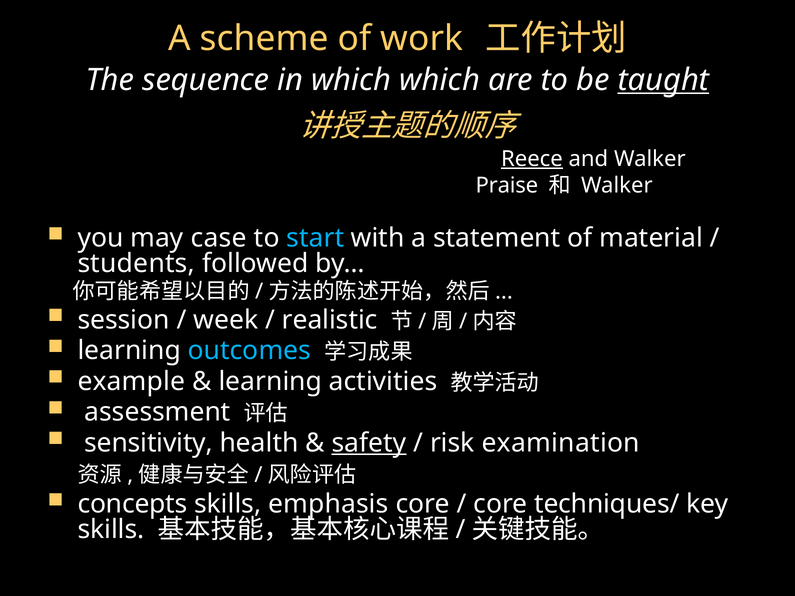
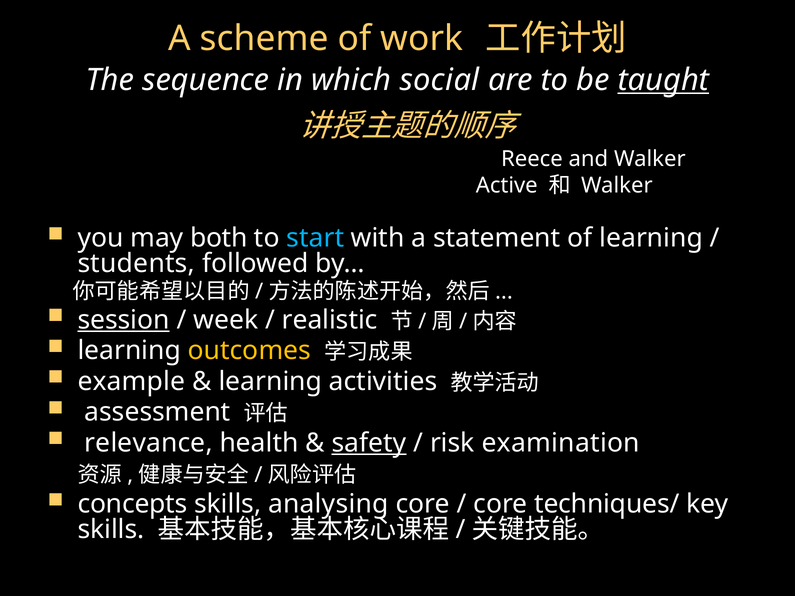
which which: which -> social
Reece underline: present -> none
Praise: Praise -> Active
case: case -> both
of material: material -> learning
session underline: none -> present
outcomes colour: light blue -> yellow
sensitivity: sensitivity -> relevance
emphasis: emphasis -> analysing
